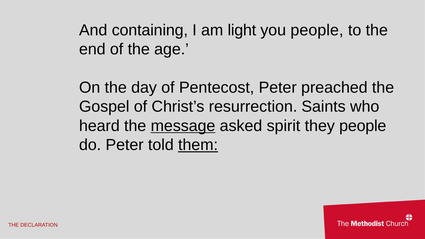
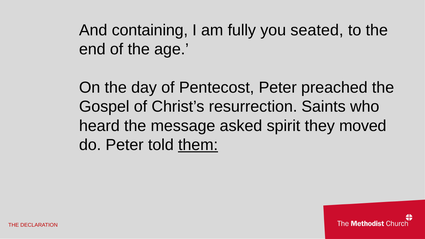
light: light -> fully
you people: people -> seated
message underline: present -> none
they people: people -> moved
